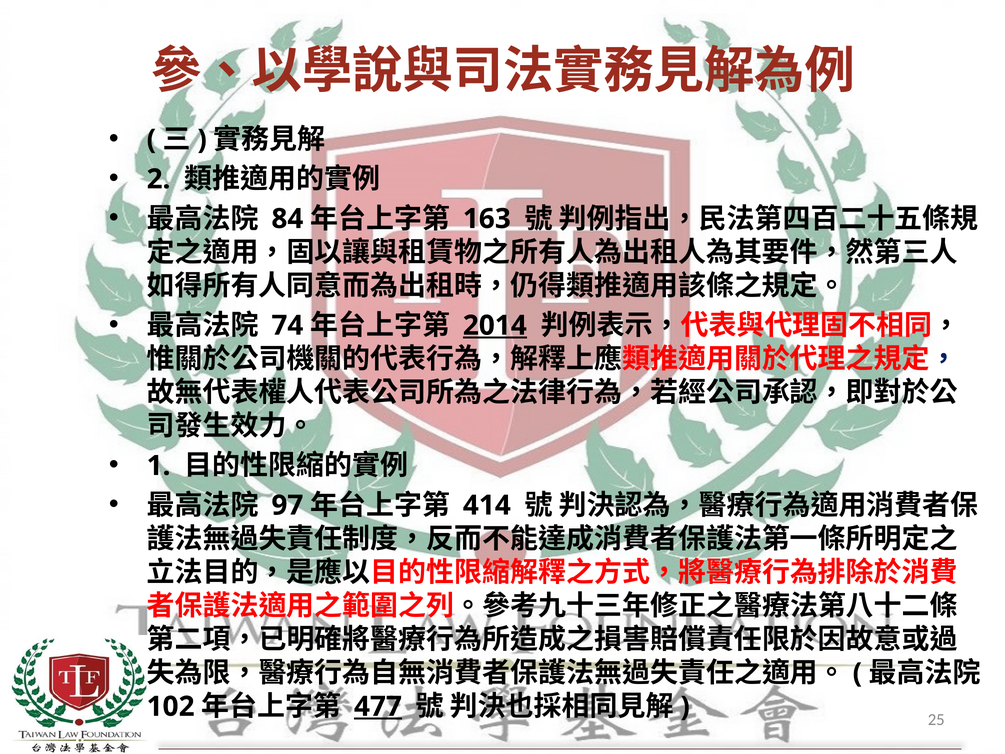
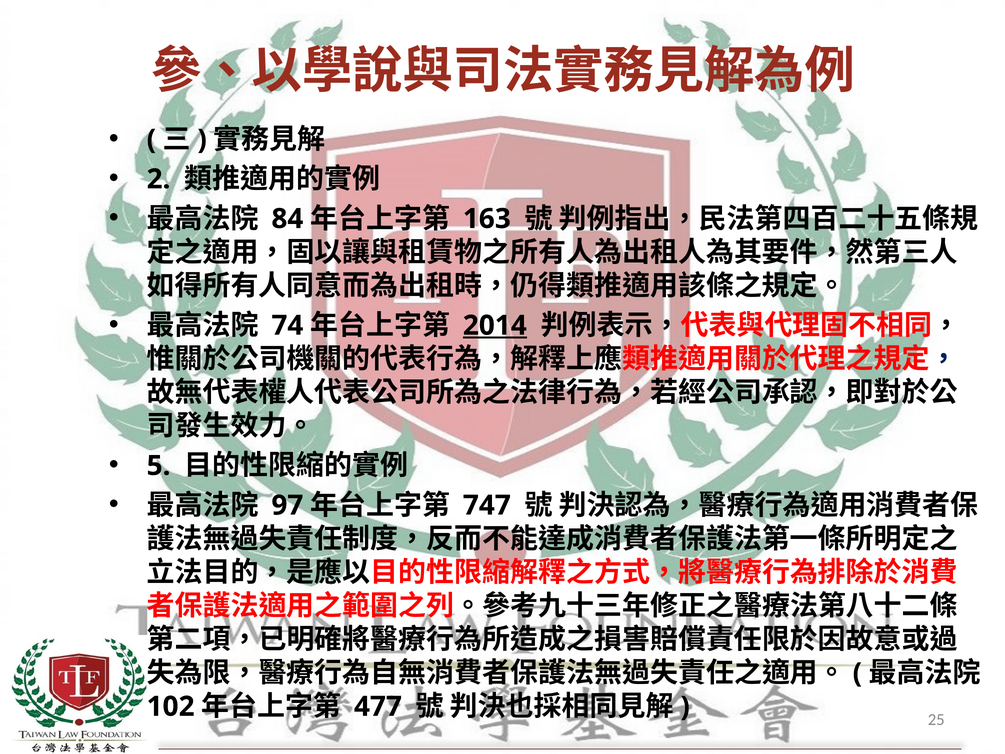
1: 1 -> 5
414: 414 -> 747
477 underline: present -> none
